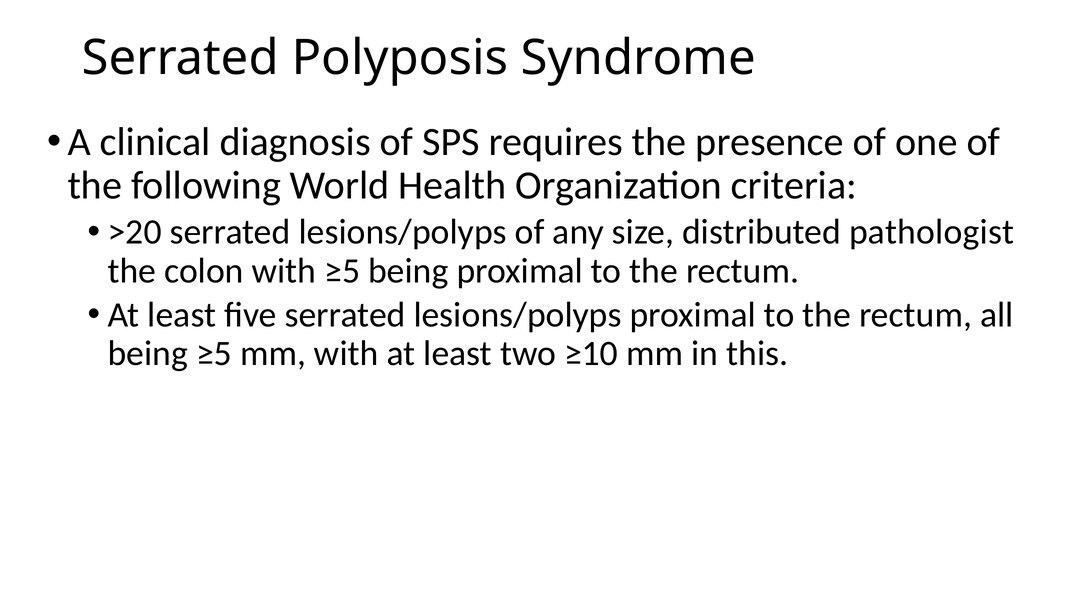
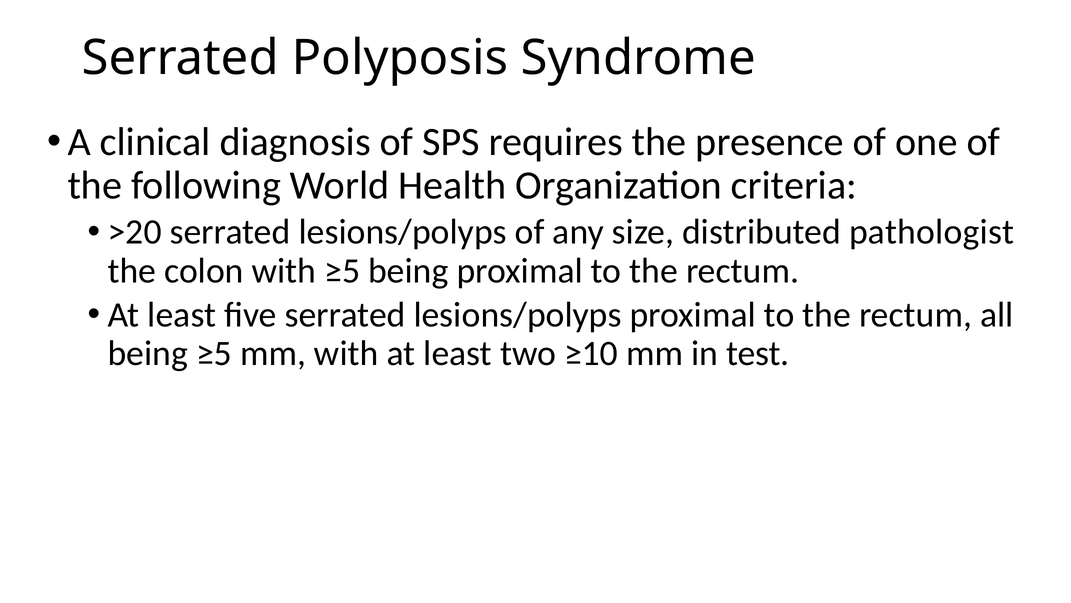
this: this -> test
